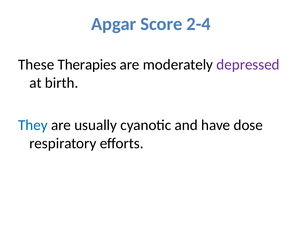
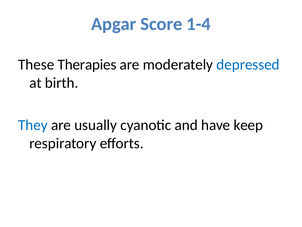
2-4: 2-4 -> 1-4
depressed colour: purple -> blue
dose: dose -> keep
